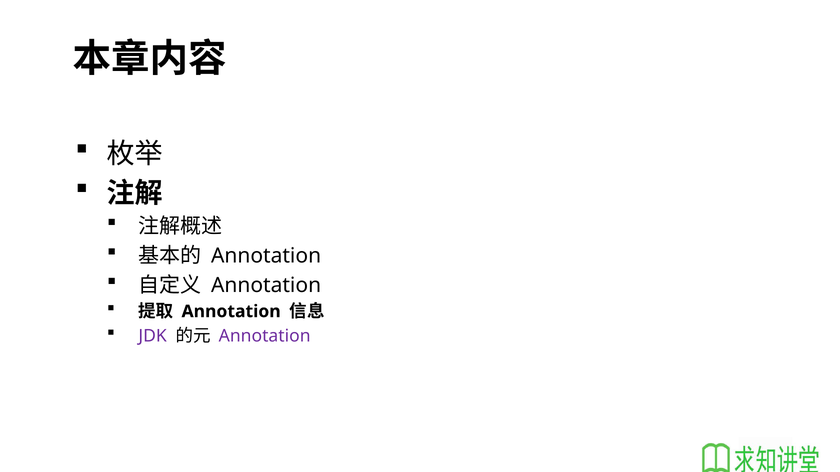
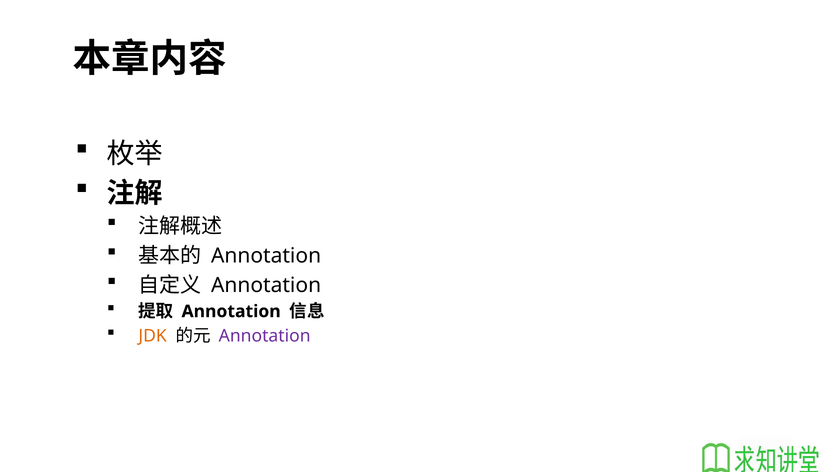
JDK colour: purple -> orange
